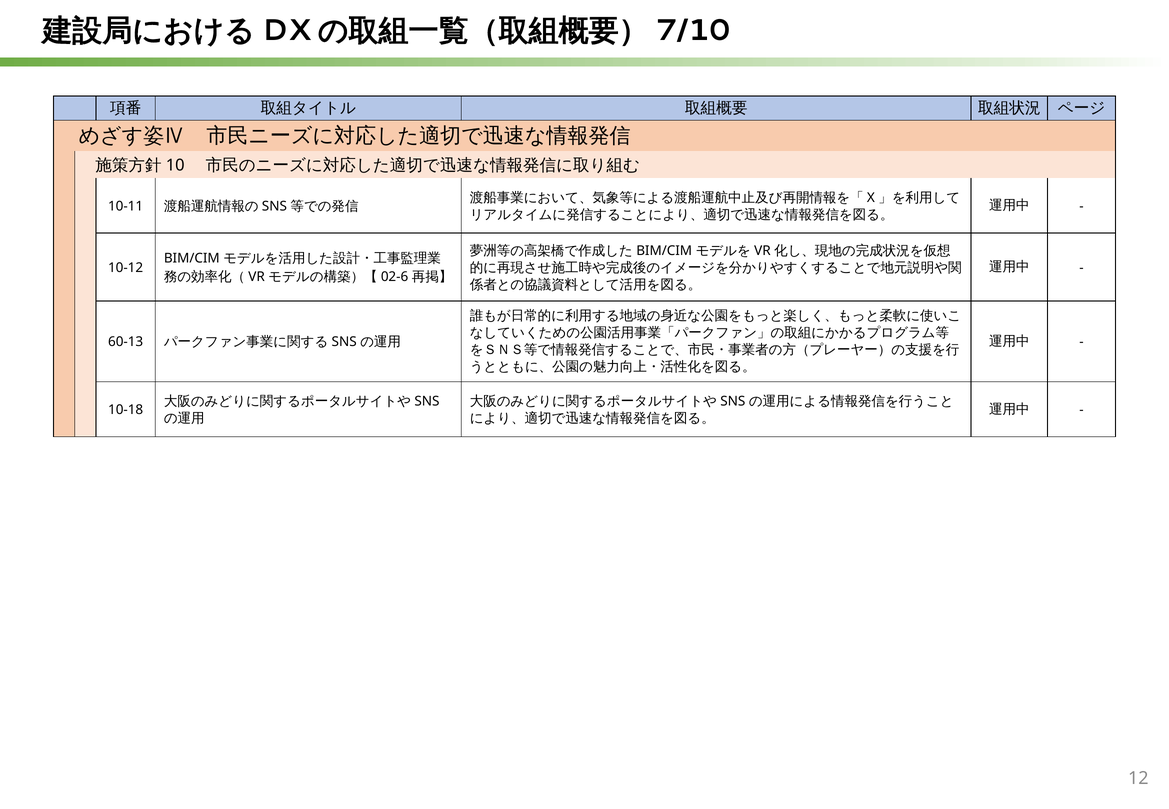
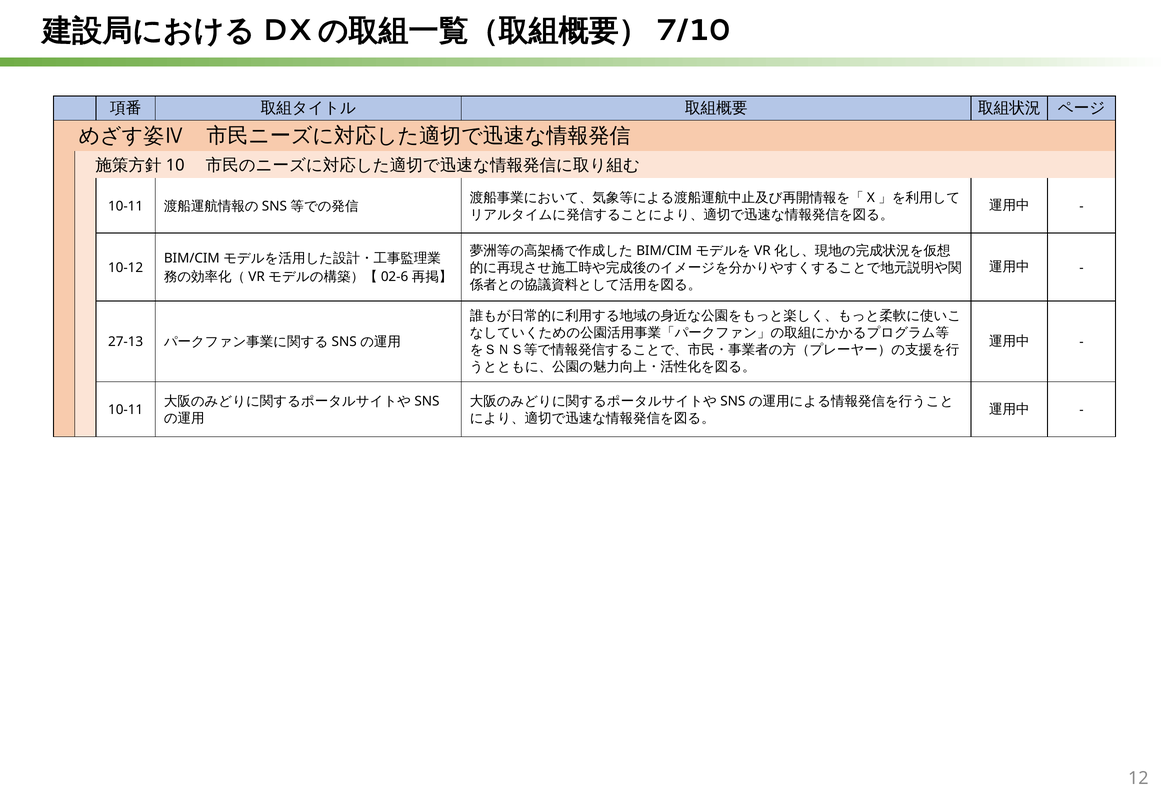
60-13: 60-13 -> 27-13
10-18 at (126, 410): 10-18 -> 10-11
